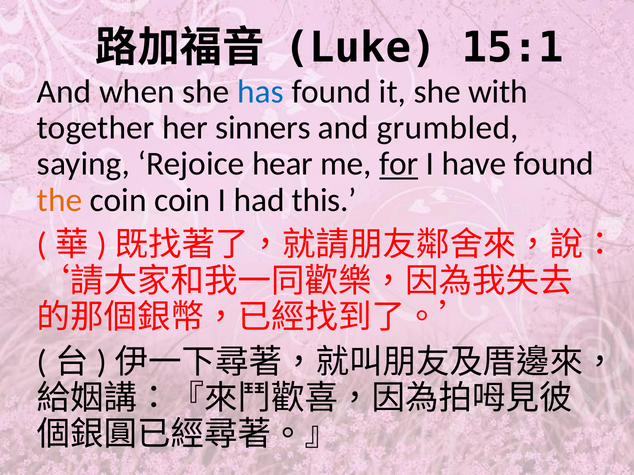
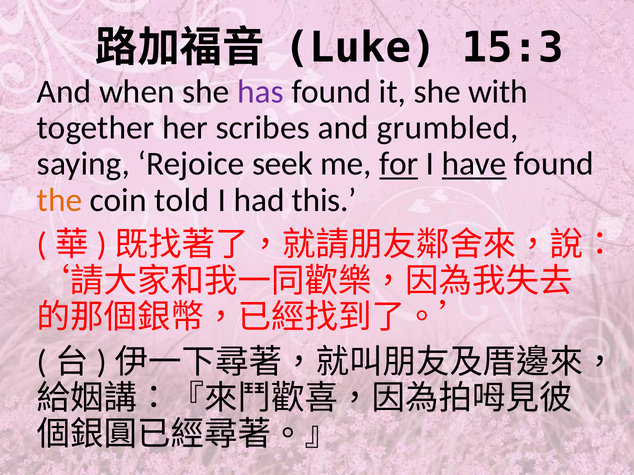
15:1: 15:1 -> 15:3
has colour: blue -> purple
sinners: sinners -> scribes
hear: hear -> seek
have underline: none -> present
coin coin: coin -> told
